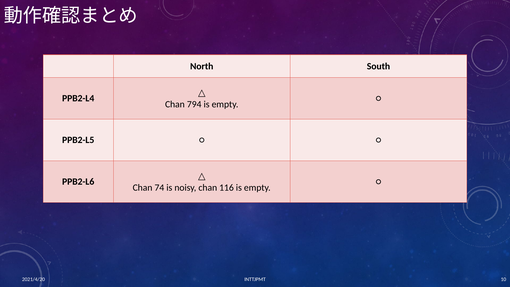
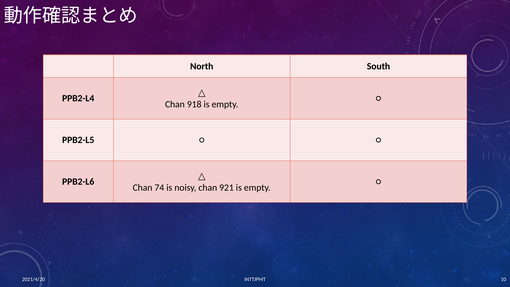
794: 794 -> 918
116: 116 -> 921
